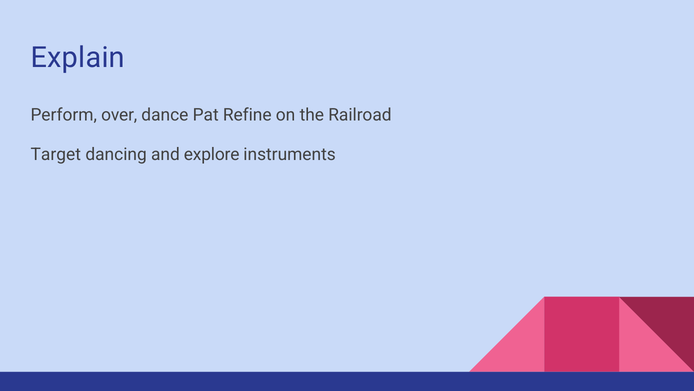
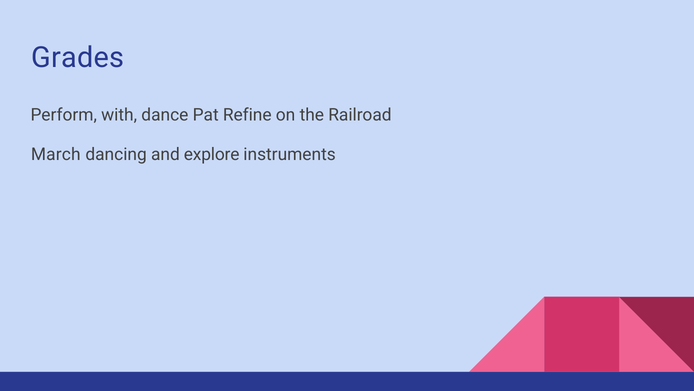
Explain: Explain -> Grades
over: over -> with
Target: Target -> March
